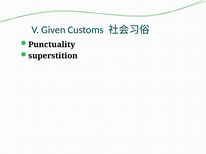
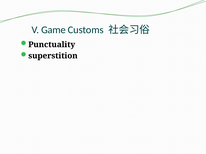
Given: Given -> Game
